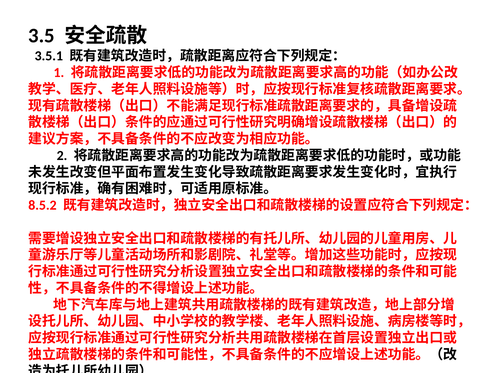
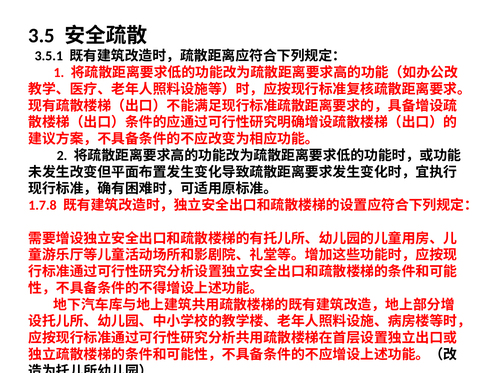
8.5.2: 8.5.2 -> 1.7.8
